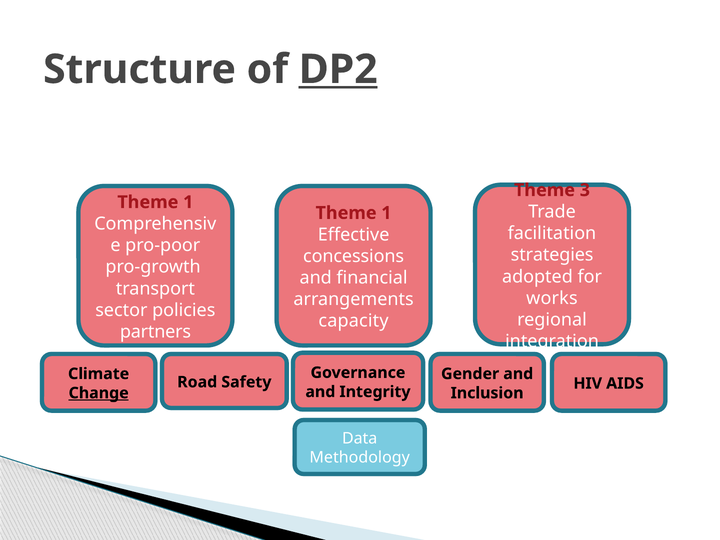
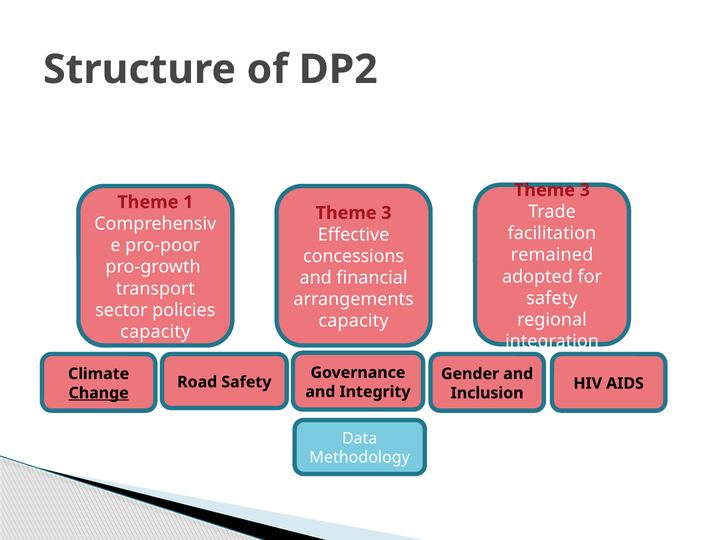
DP2 underline: present -> none
1 at (386, 213): 1 -> 3
strategies: strategies -> remained
works at (552, 298): works -> safety
partners at (155, 332): partners -> capacity
